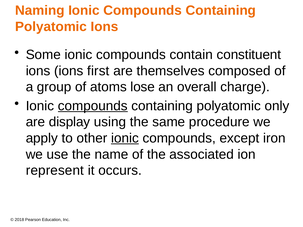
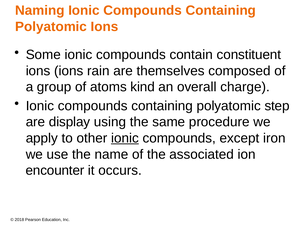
first: first -> rain
lose: lose -> kind
compounds at (93, 106) underline: present -> none
only: only -> step
represent: represent -> encounter
